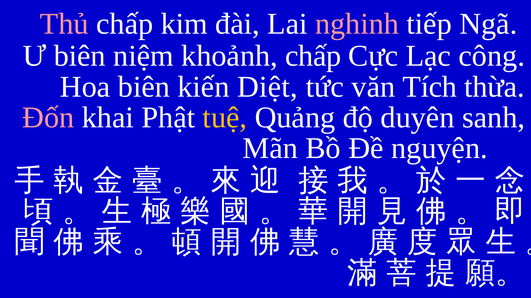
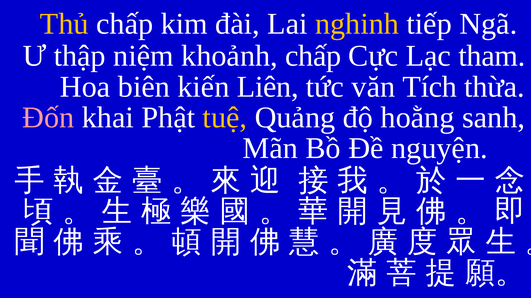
Thủ colour: pink -> yellow
nghinh colour: pink -> yellow
Ư biên: biên -> thập
công: công -> tham
Diệt: Diệt -> Liên
duyên: duyên -> hoằng
